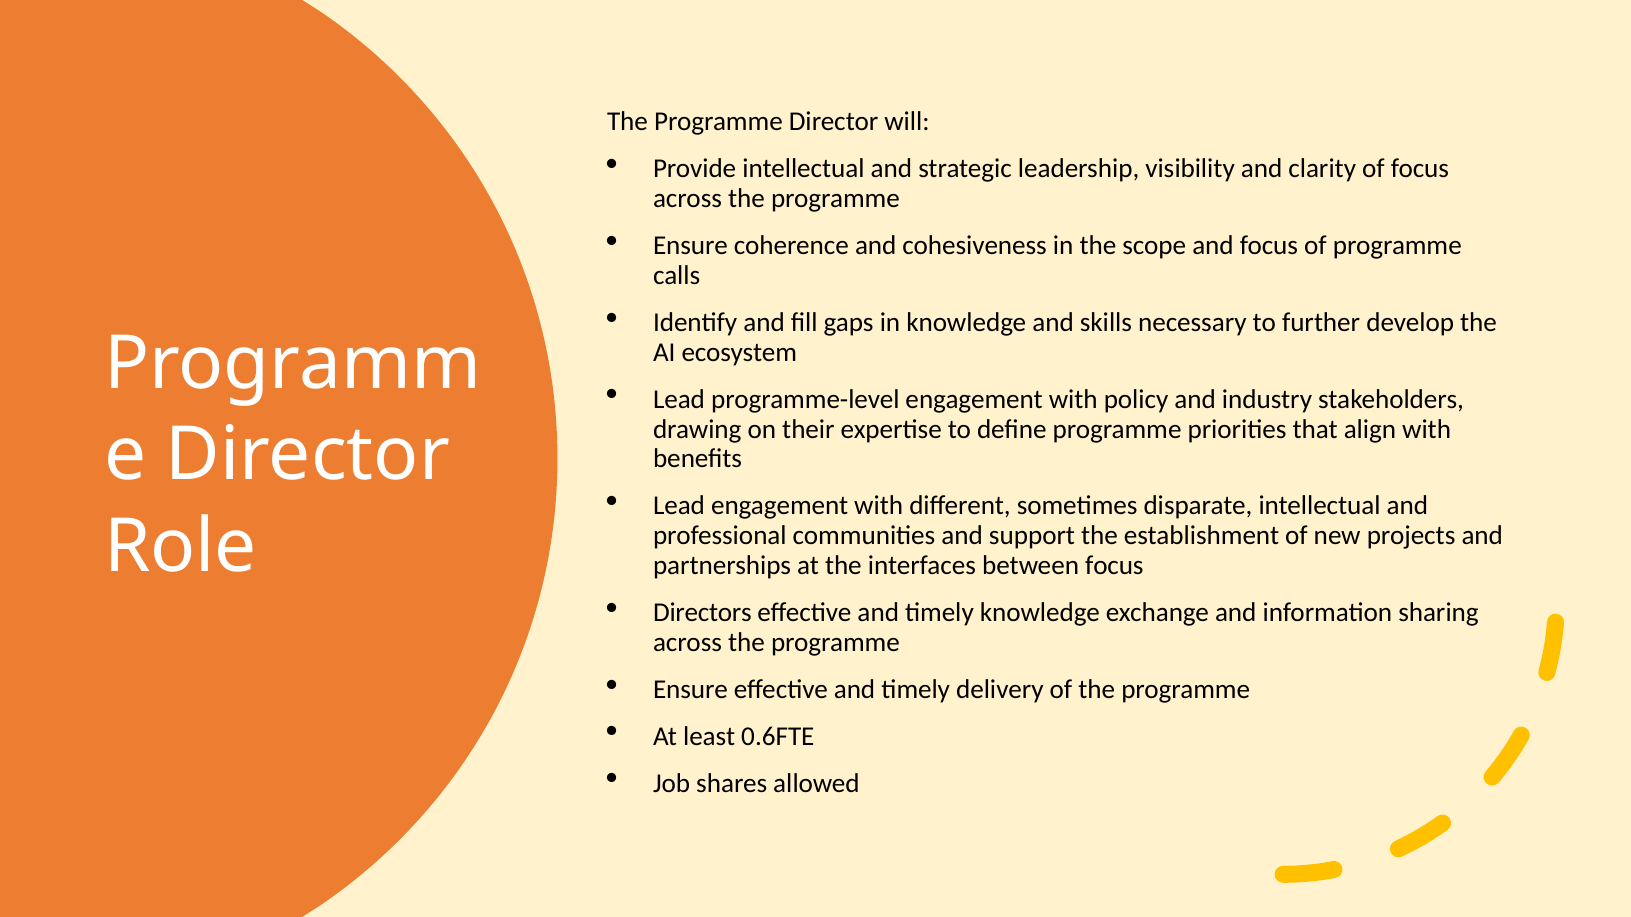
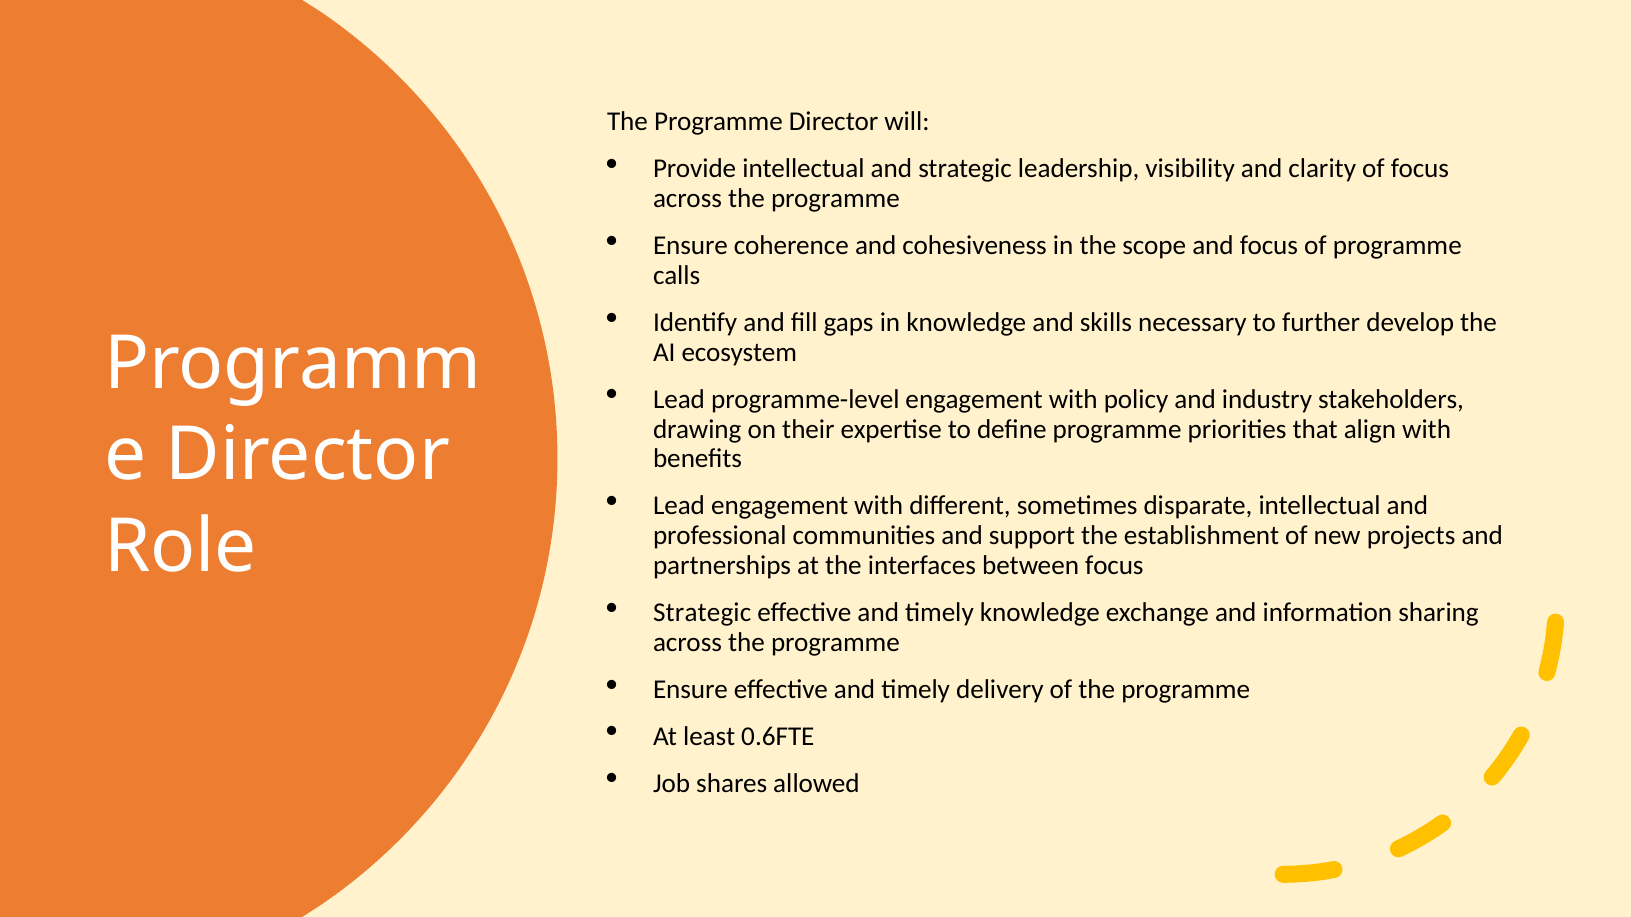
Directors at (702, 613): Directors -> Strategic
